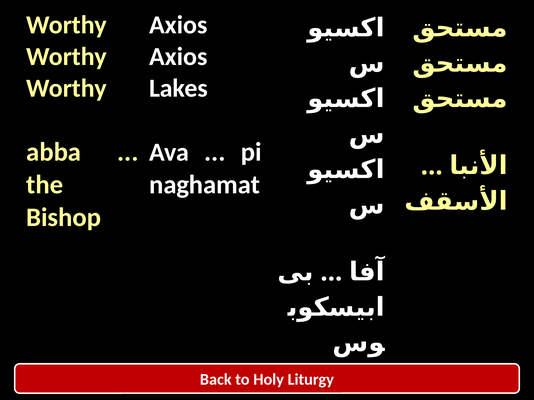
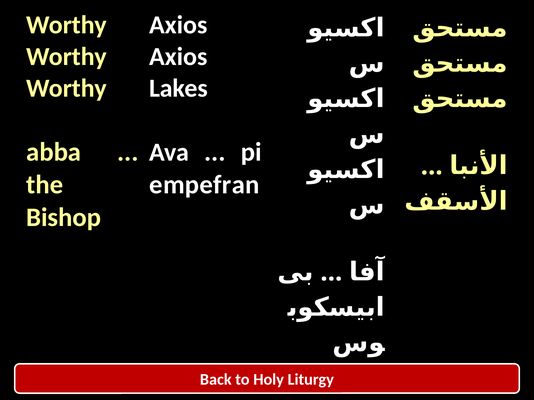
naghamat: naghamat -> empefran
